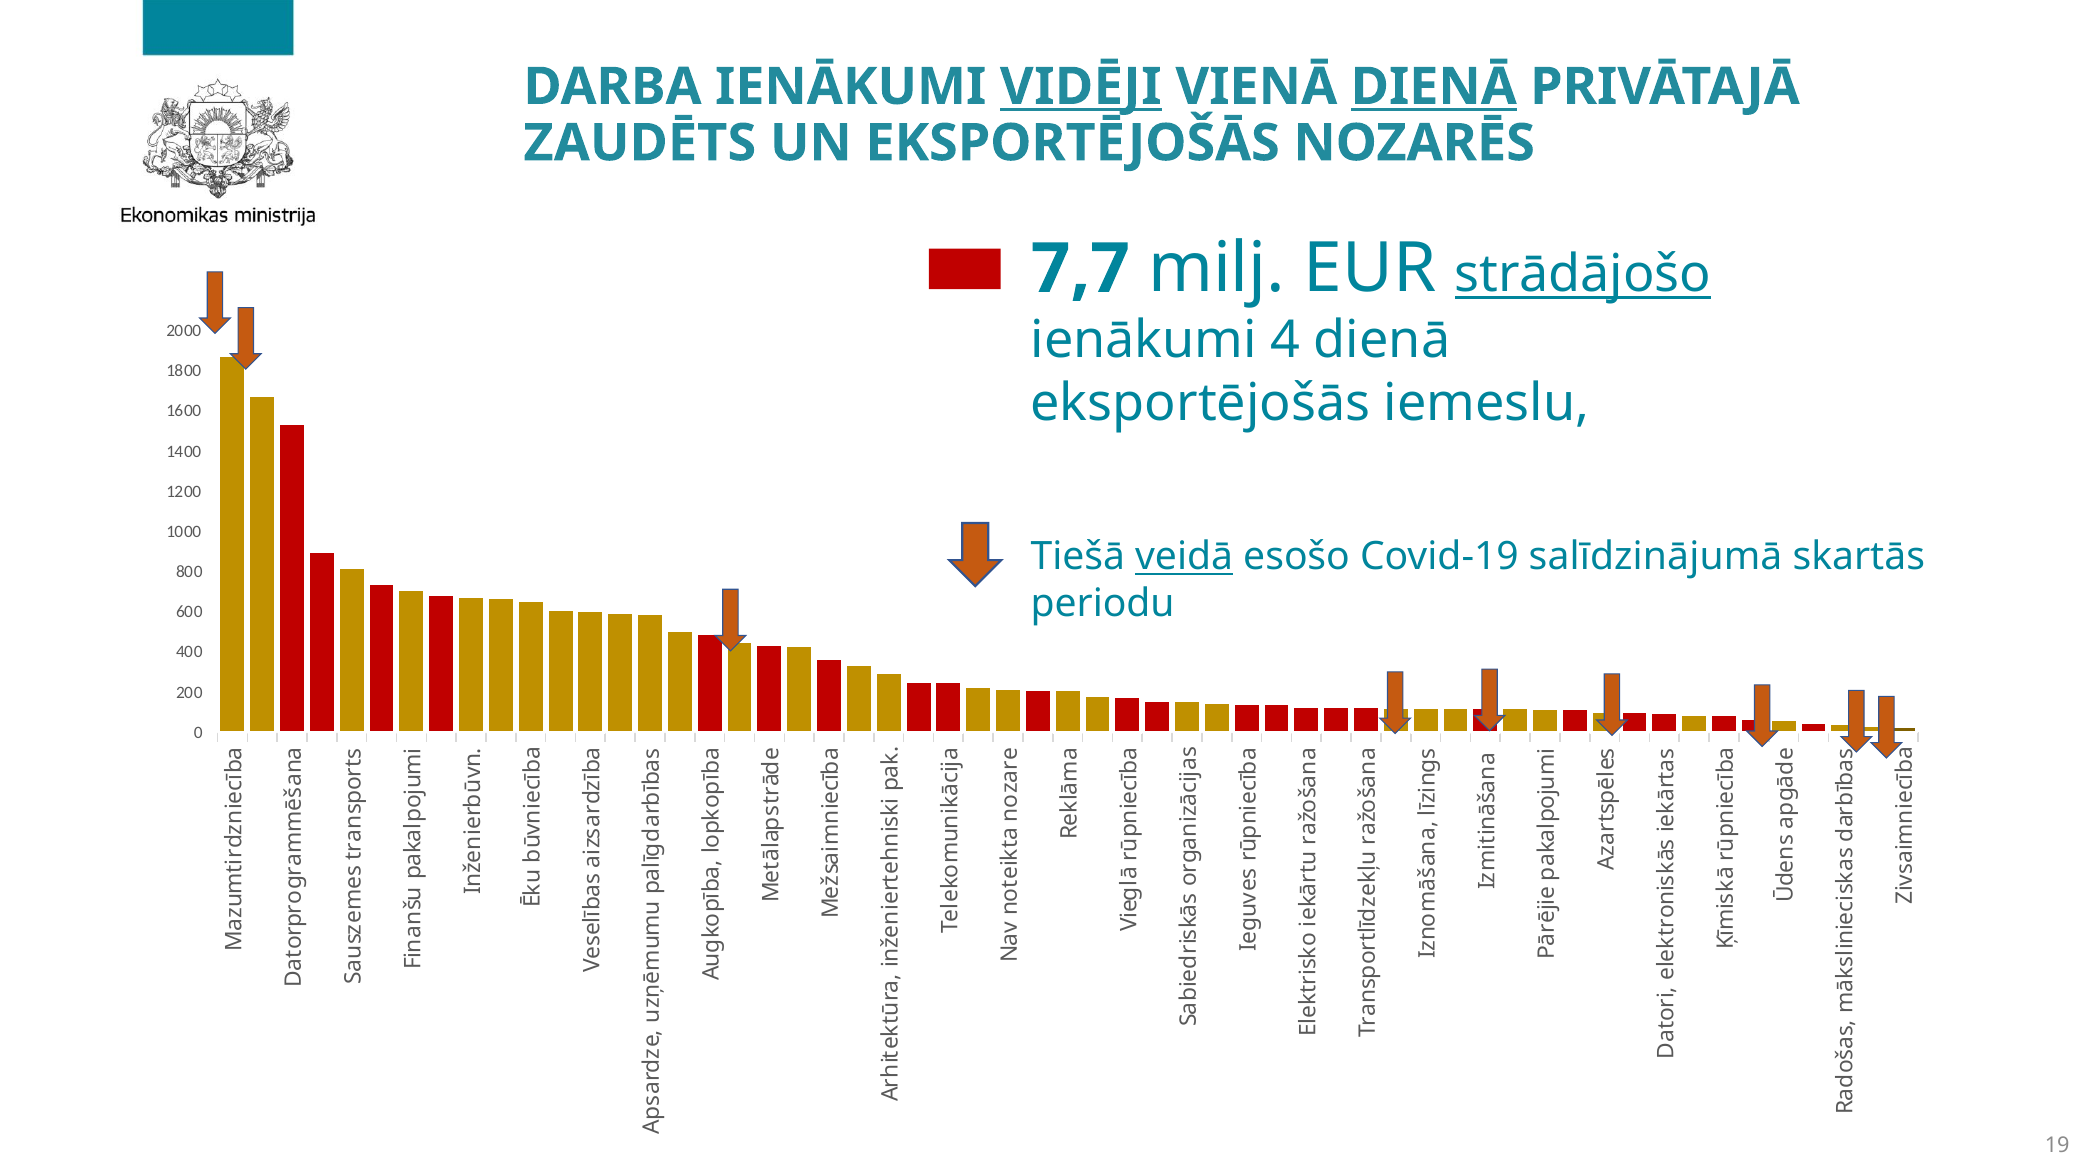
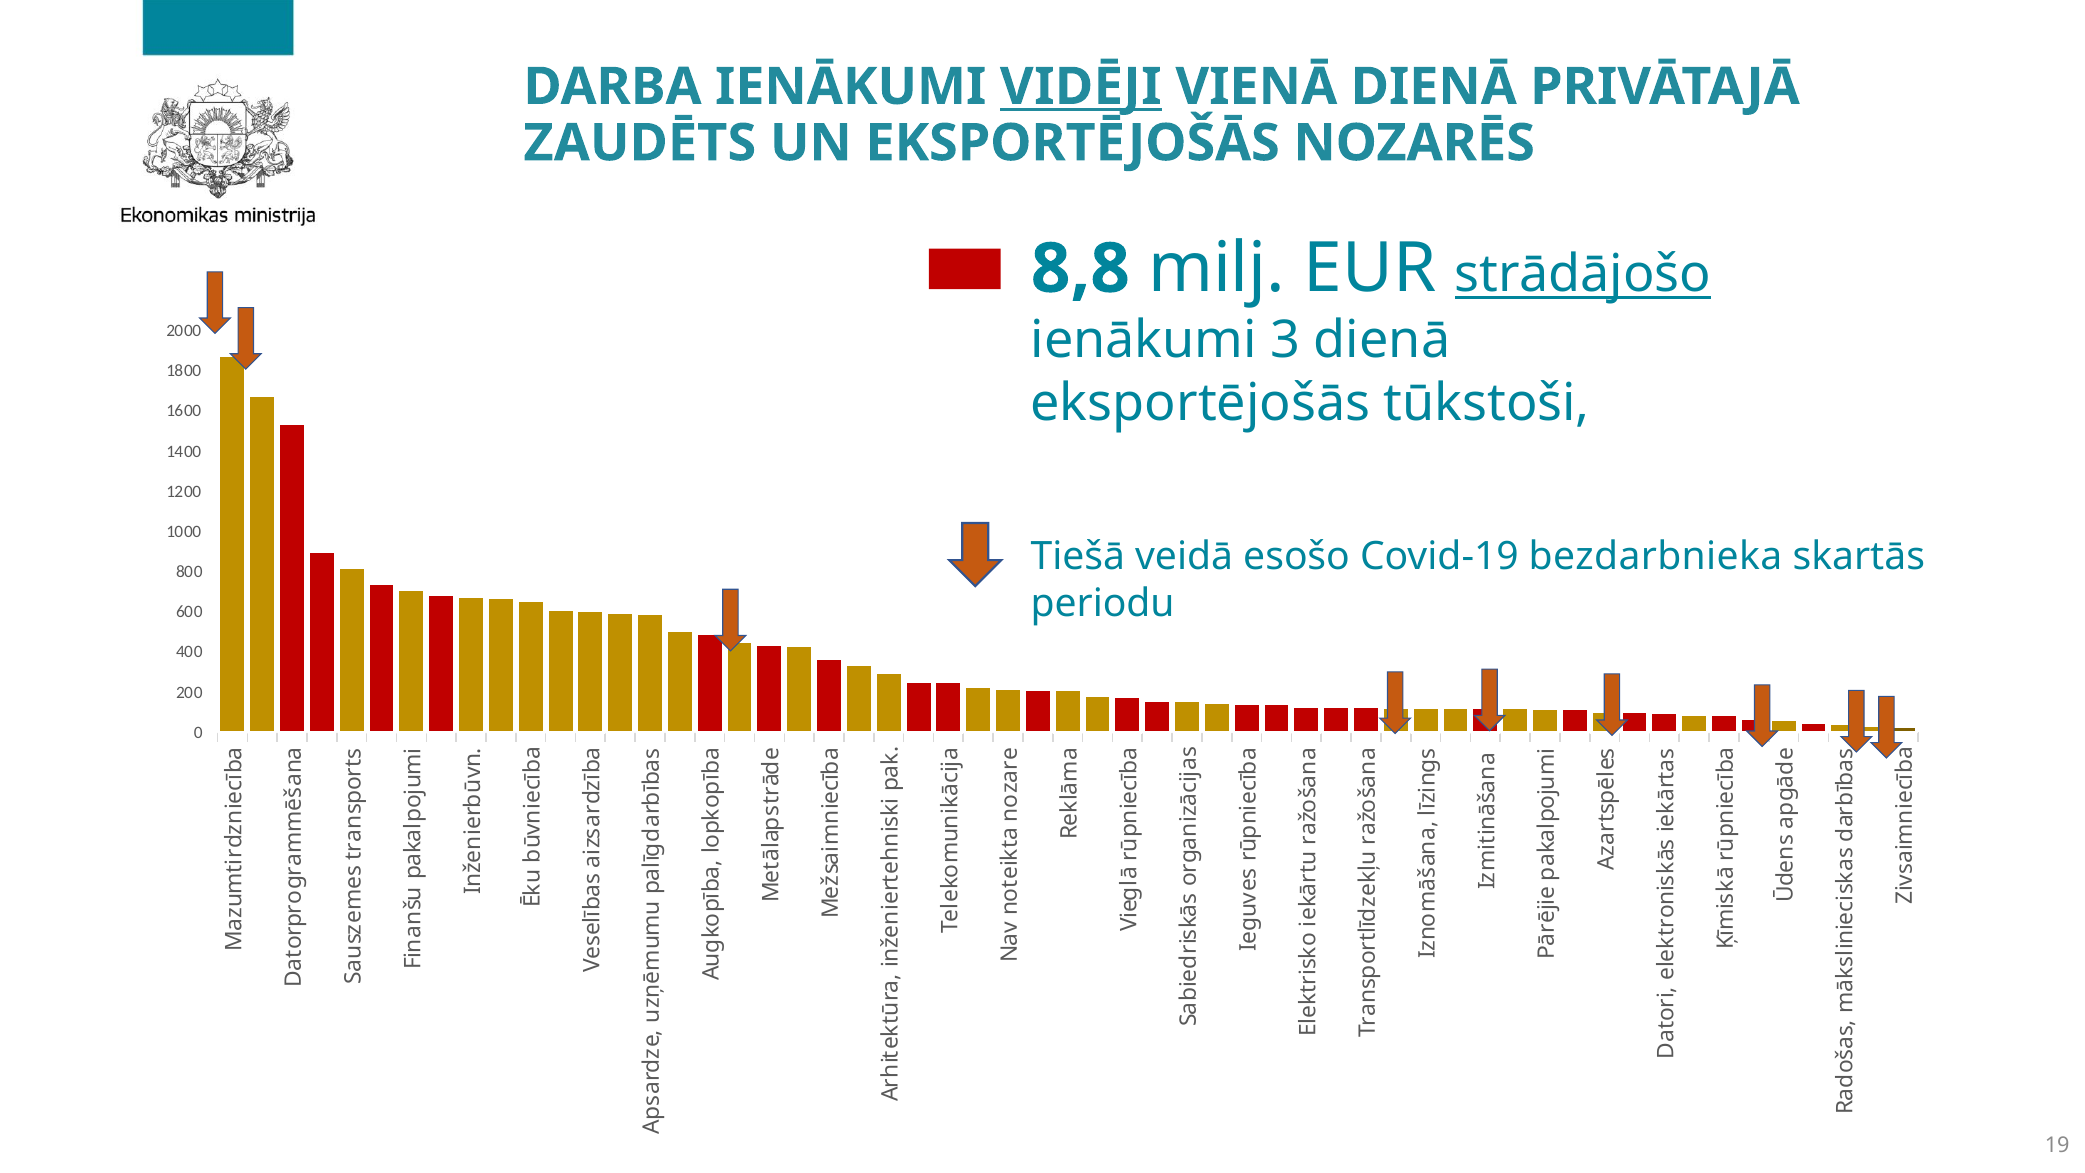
DIENĀ at (1434, 87) underline: present -> none
7,7: 7,7 -> 8,8
4: 4 -> 3
iemeslu: iemeslu -> tūkstoši
veidā underline: present -> none
salīdzinājumā: salīdzinājumā -> bezdarbnieka
